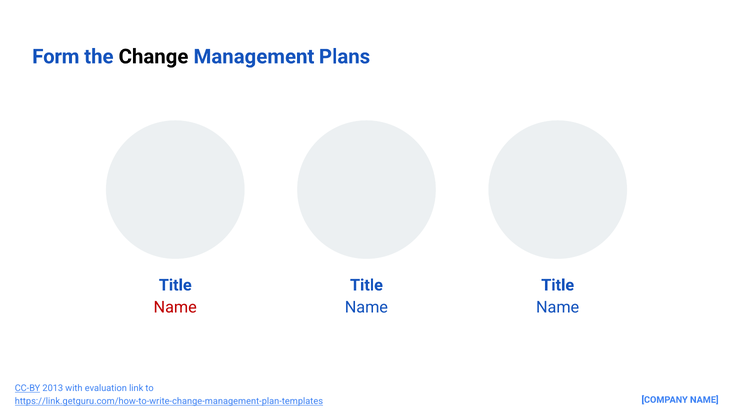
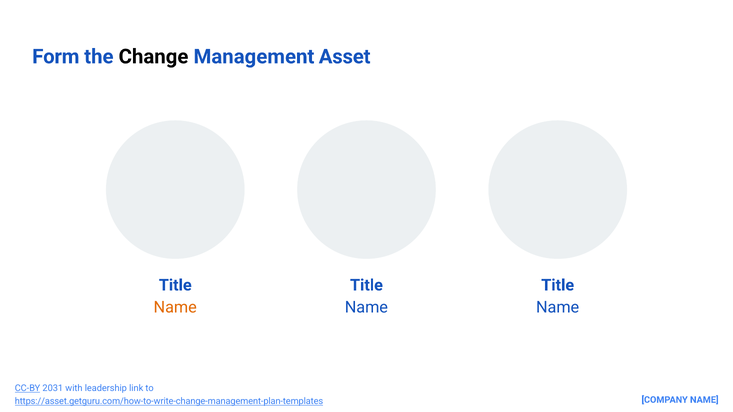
Plans: Plans -> Asset
Name at (175, 308) colour: red -> orange
2013: 2013 -> 2031
evaluation: evaluation -> leadership
https://link.getguru.com/how-to-write-change-management-plan-templates: https://link.getguru.com/how-to-write-change-management-plan-templates -> https://asset.getguru.com/how-to-write-change-management-plan-templates
